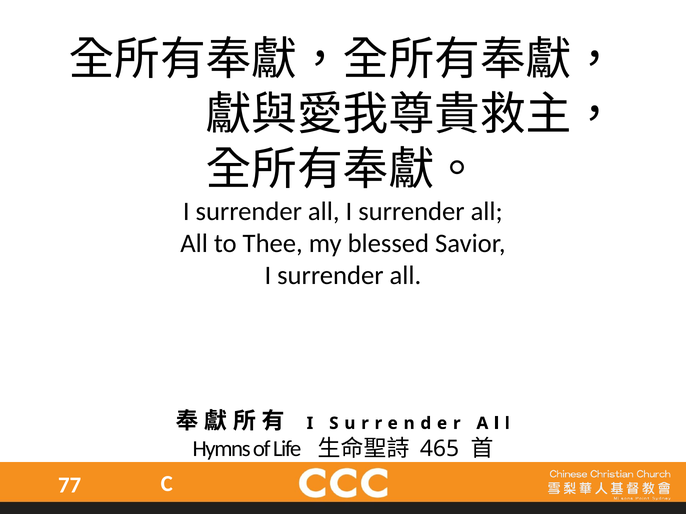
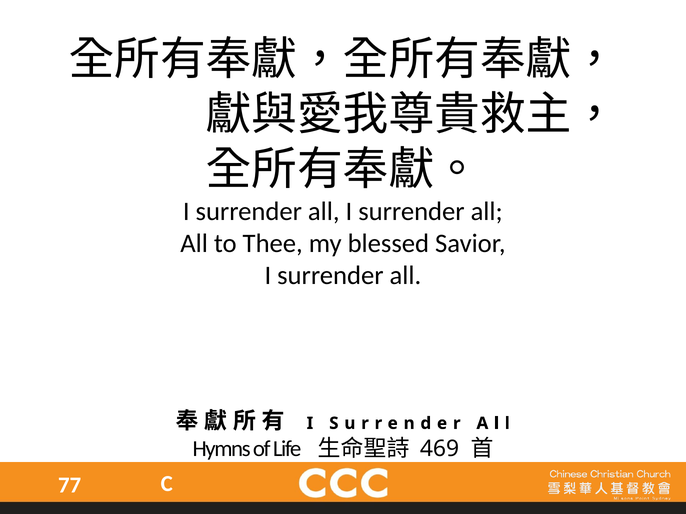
465: 465 -> 469
